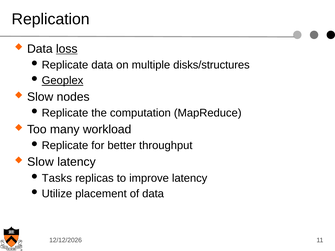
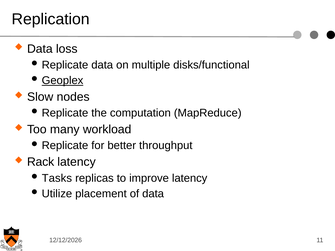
loss underline: present -> none
disks/structures: disks/structures -> disks/functional
Slow at (40, 162): Slow -> Rack
